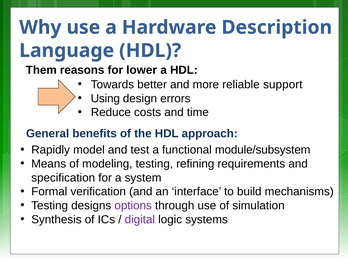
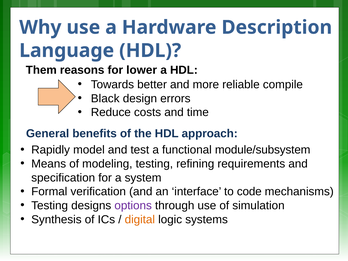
support: support -> compile
Using: Using -> Black
build: build -> code
digital colour: purple -> orange
